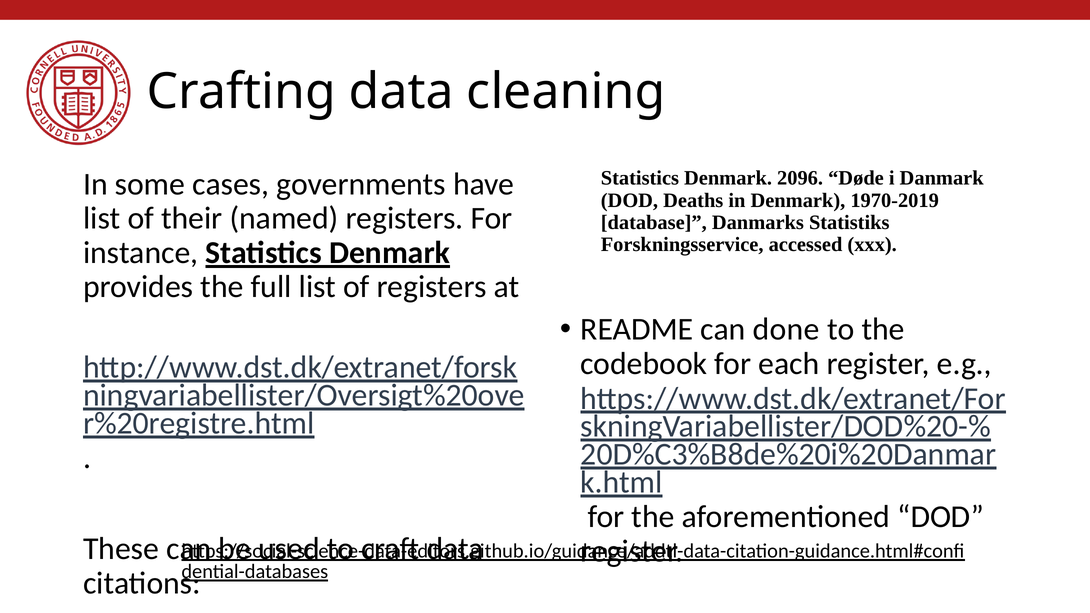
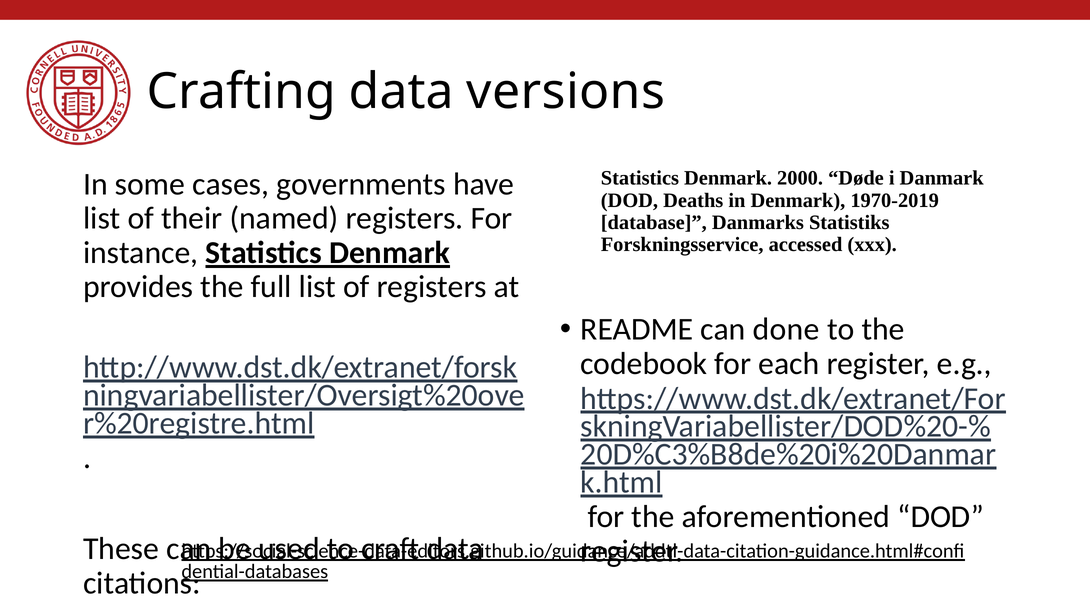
cleaning: cleaning -> versions
2096: 2096 -> 2000
